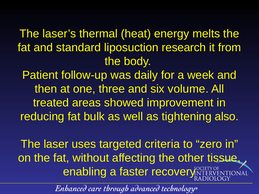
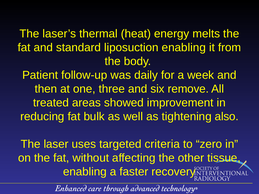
liposuction research: research -> enabling
volume: volume -> remove
